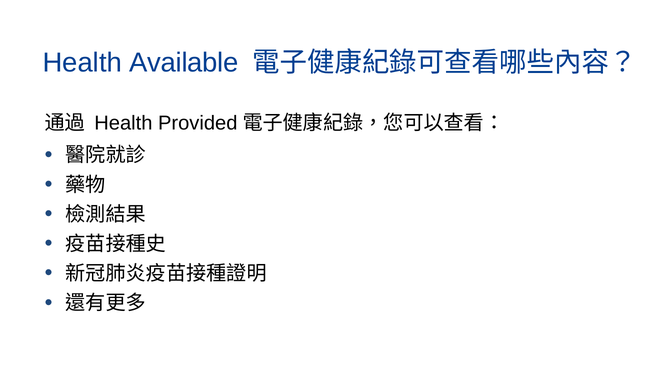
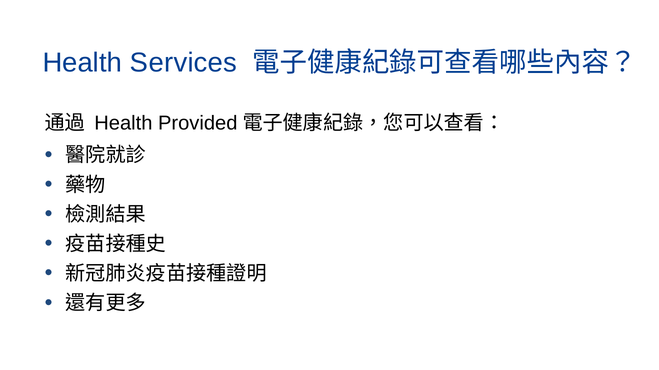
Available: Available -> Services
